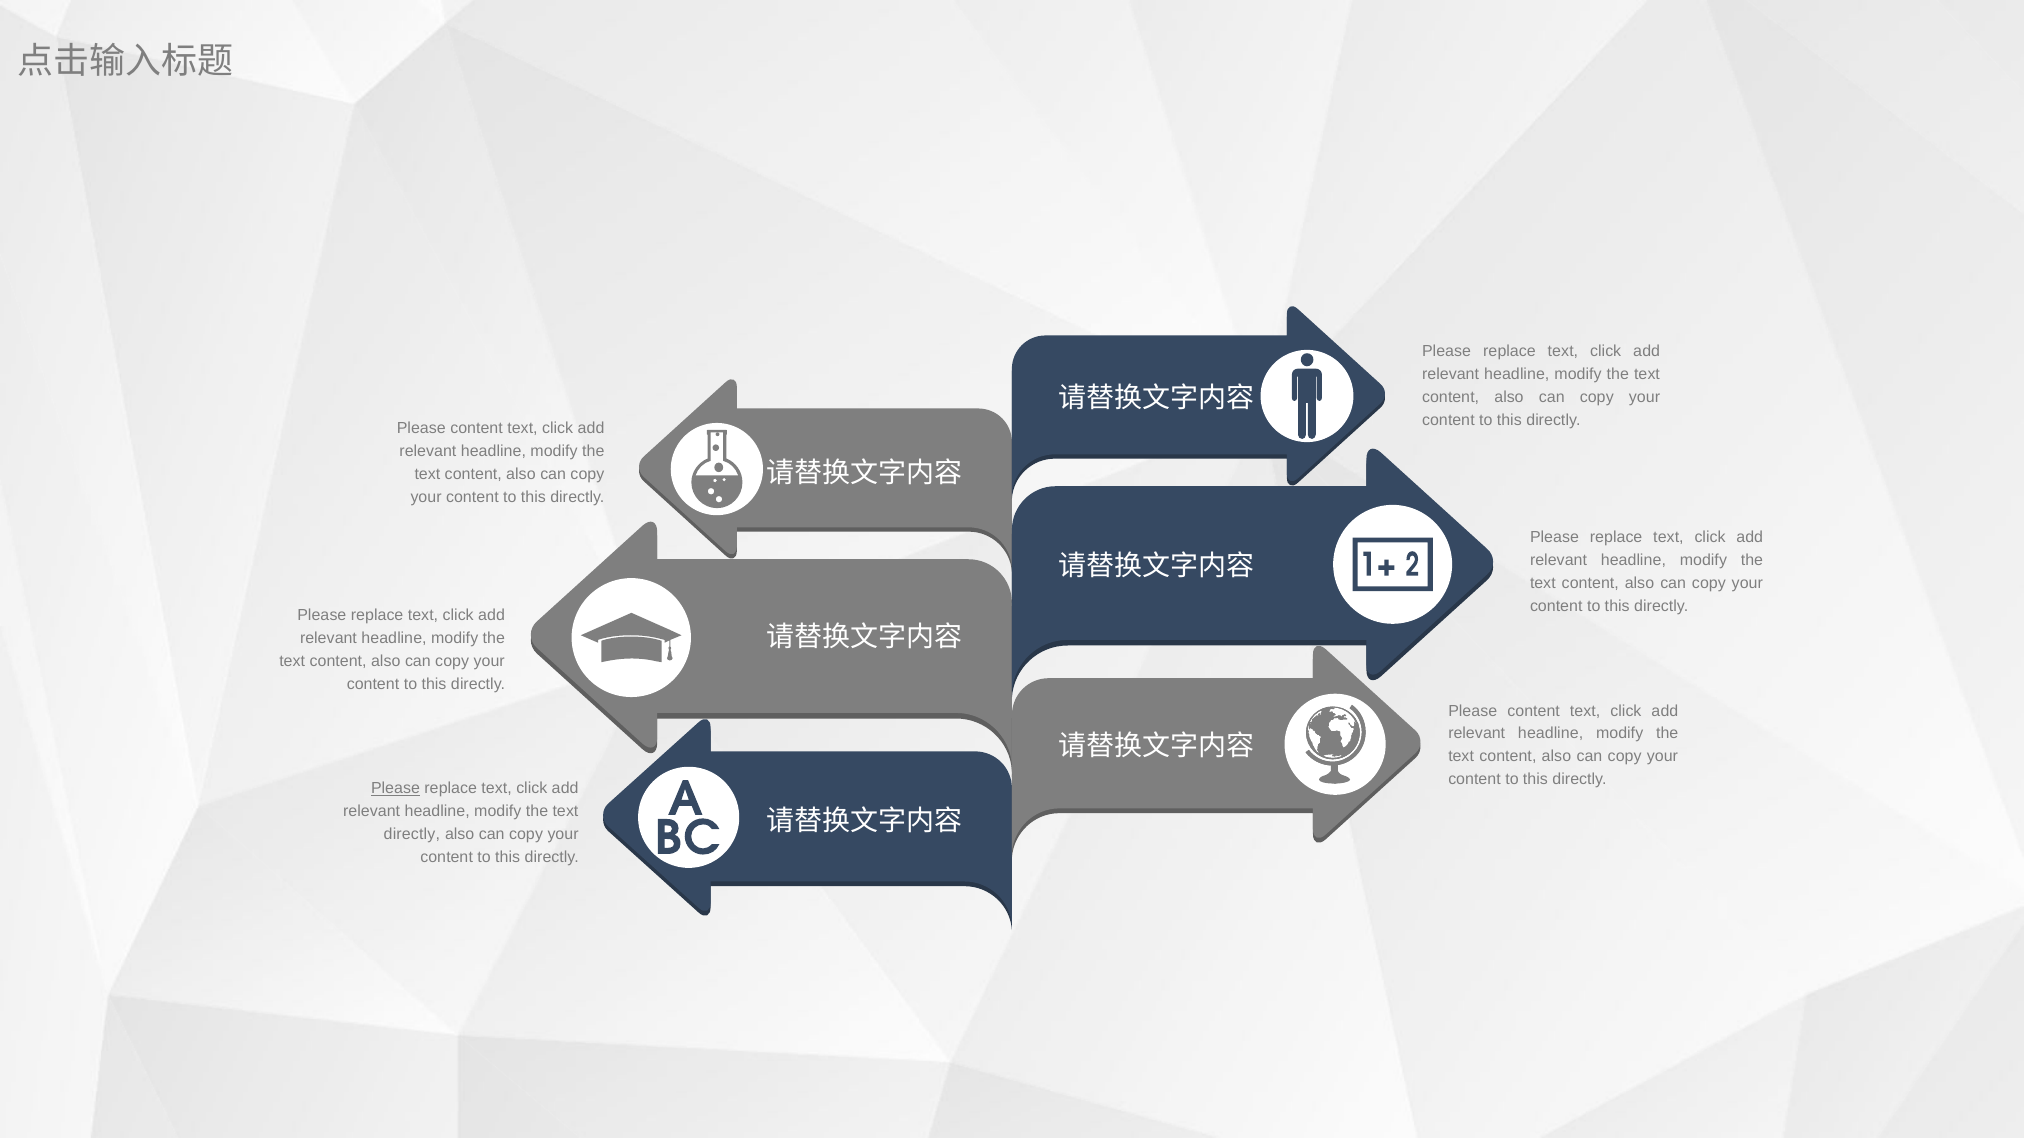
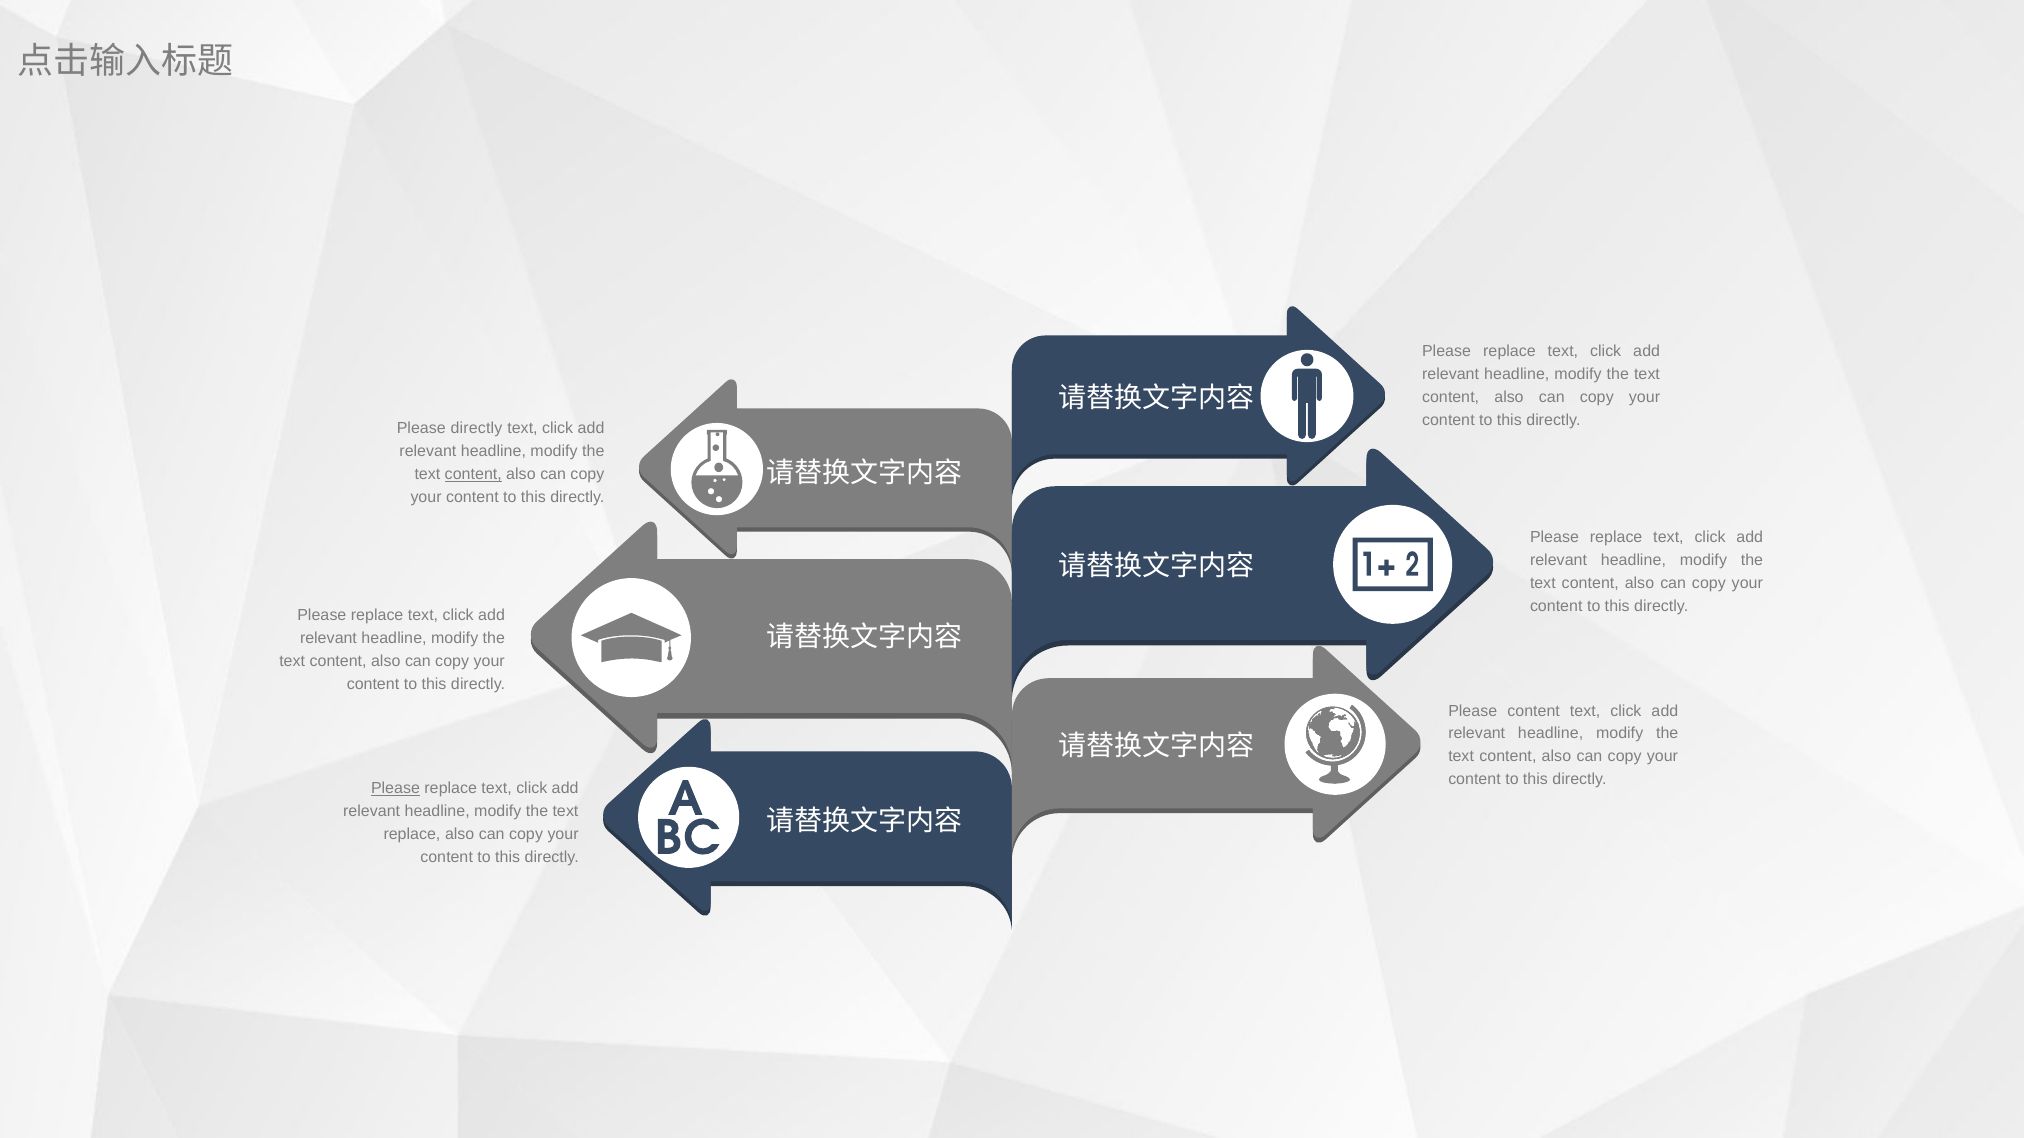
content at (477, 429): content -> directly
content at (473, 475) underline: none -> present
directly at (412, 834): directly -> replace
